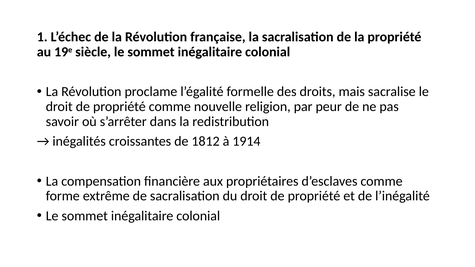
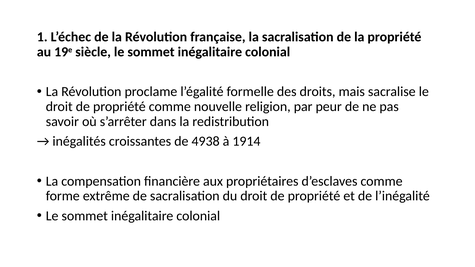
1812: 1812 -> 4938
